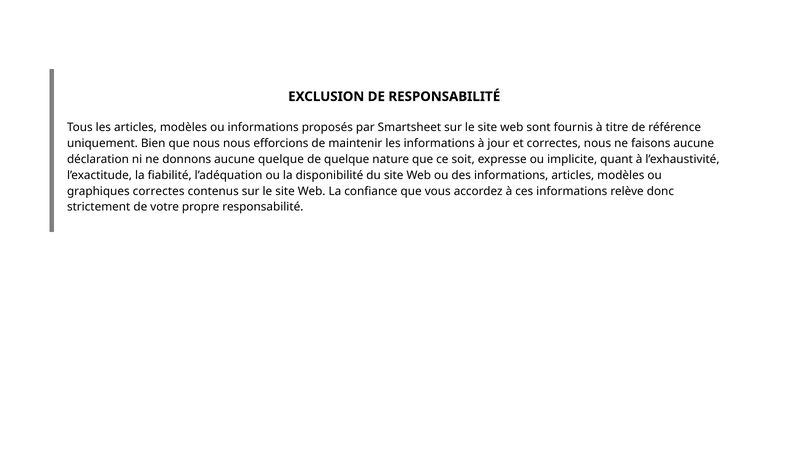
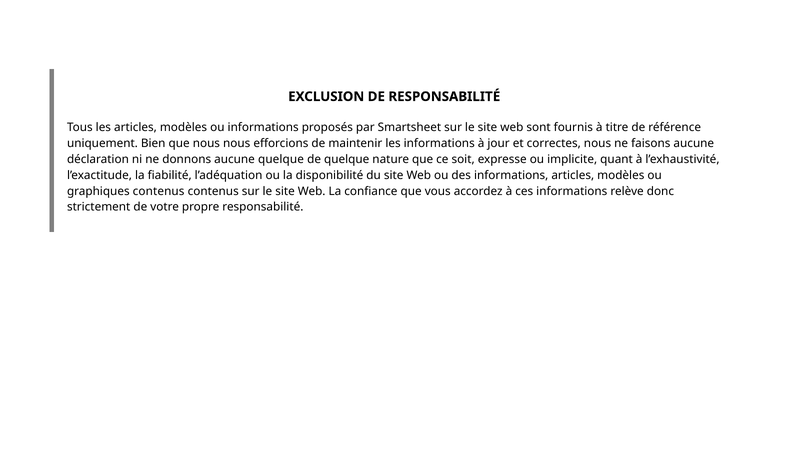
graphiques correctes: correctes -> contenus
